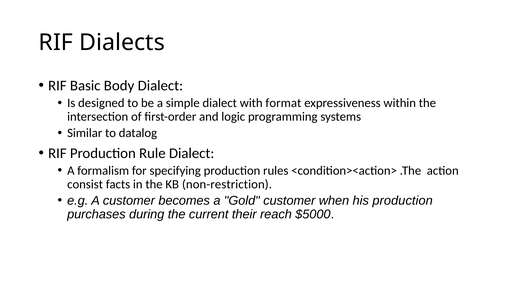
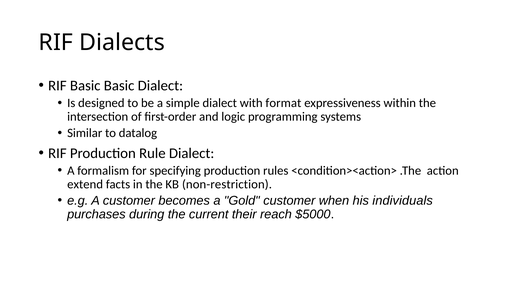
Basic Body: Body -> Basic
consist: consist -> extend
his production: production -> individuals
